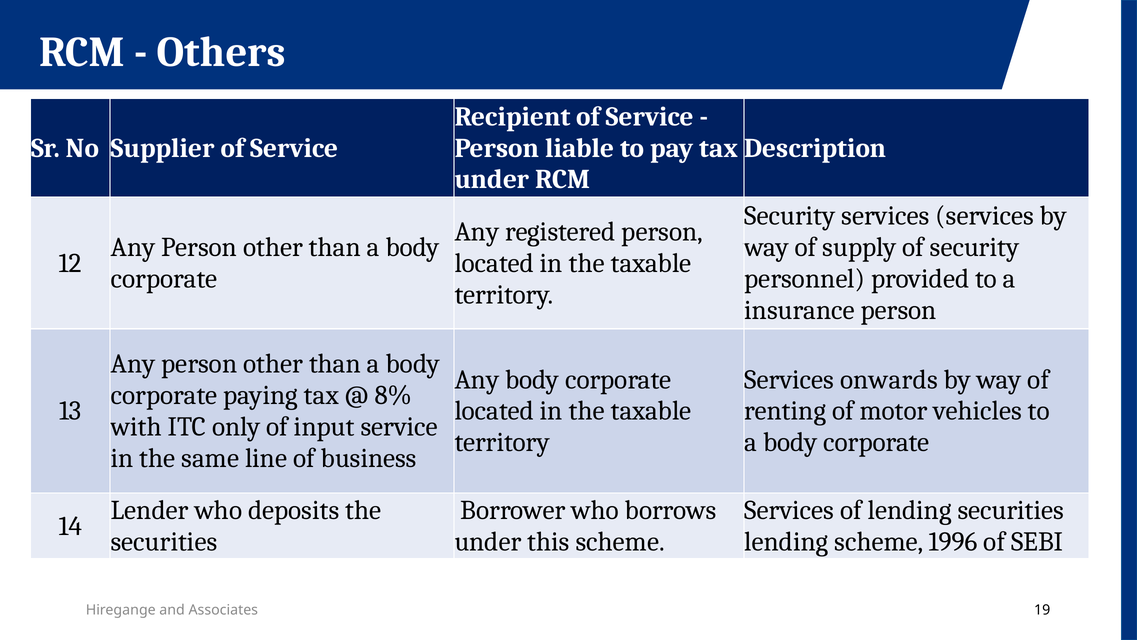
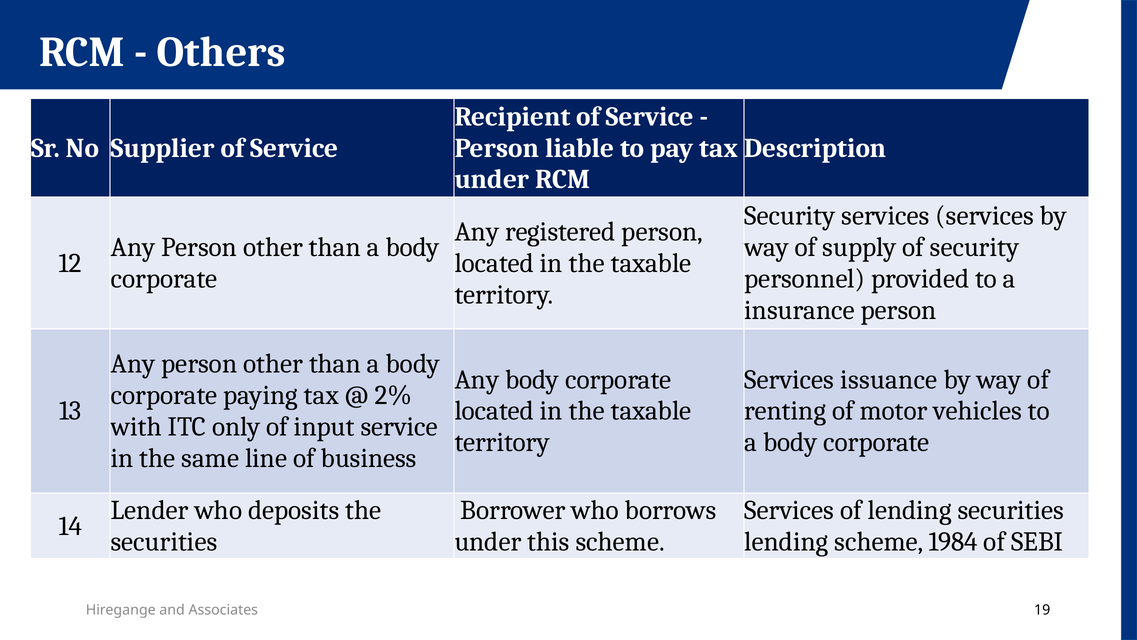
onwards: onwards -> issuance
8%: 8% -> 2%
1996: 1996 -> 1984
